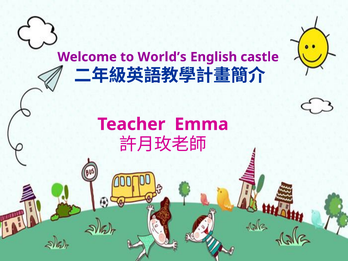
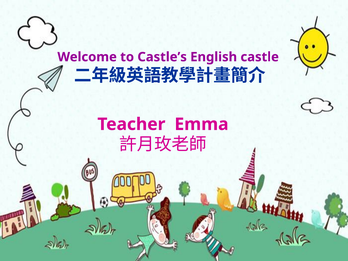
World’s: World’s -> Castle’s
